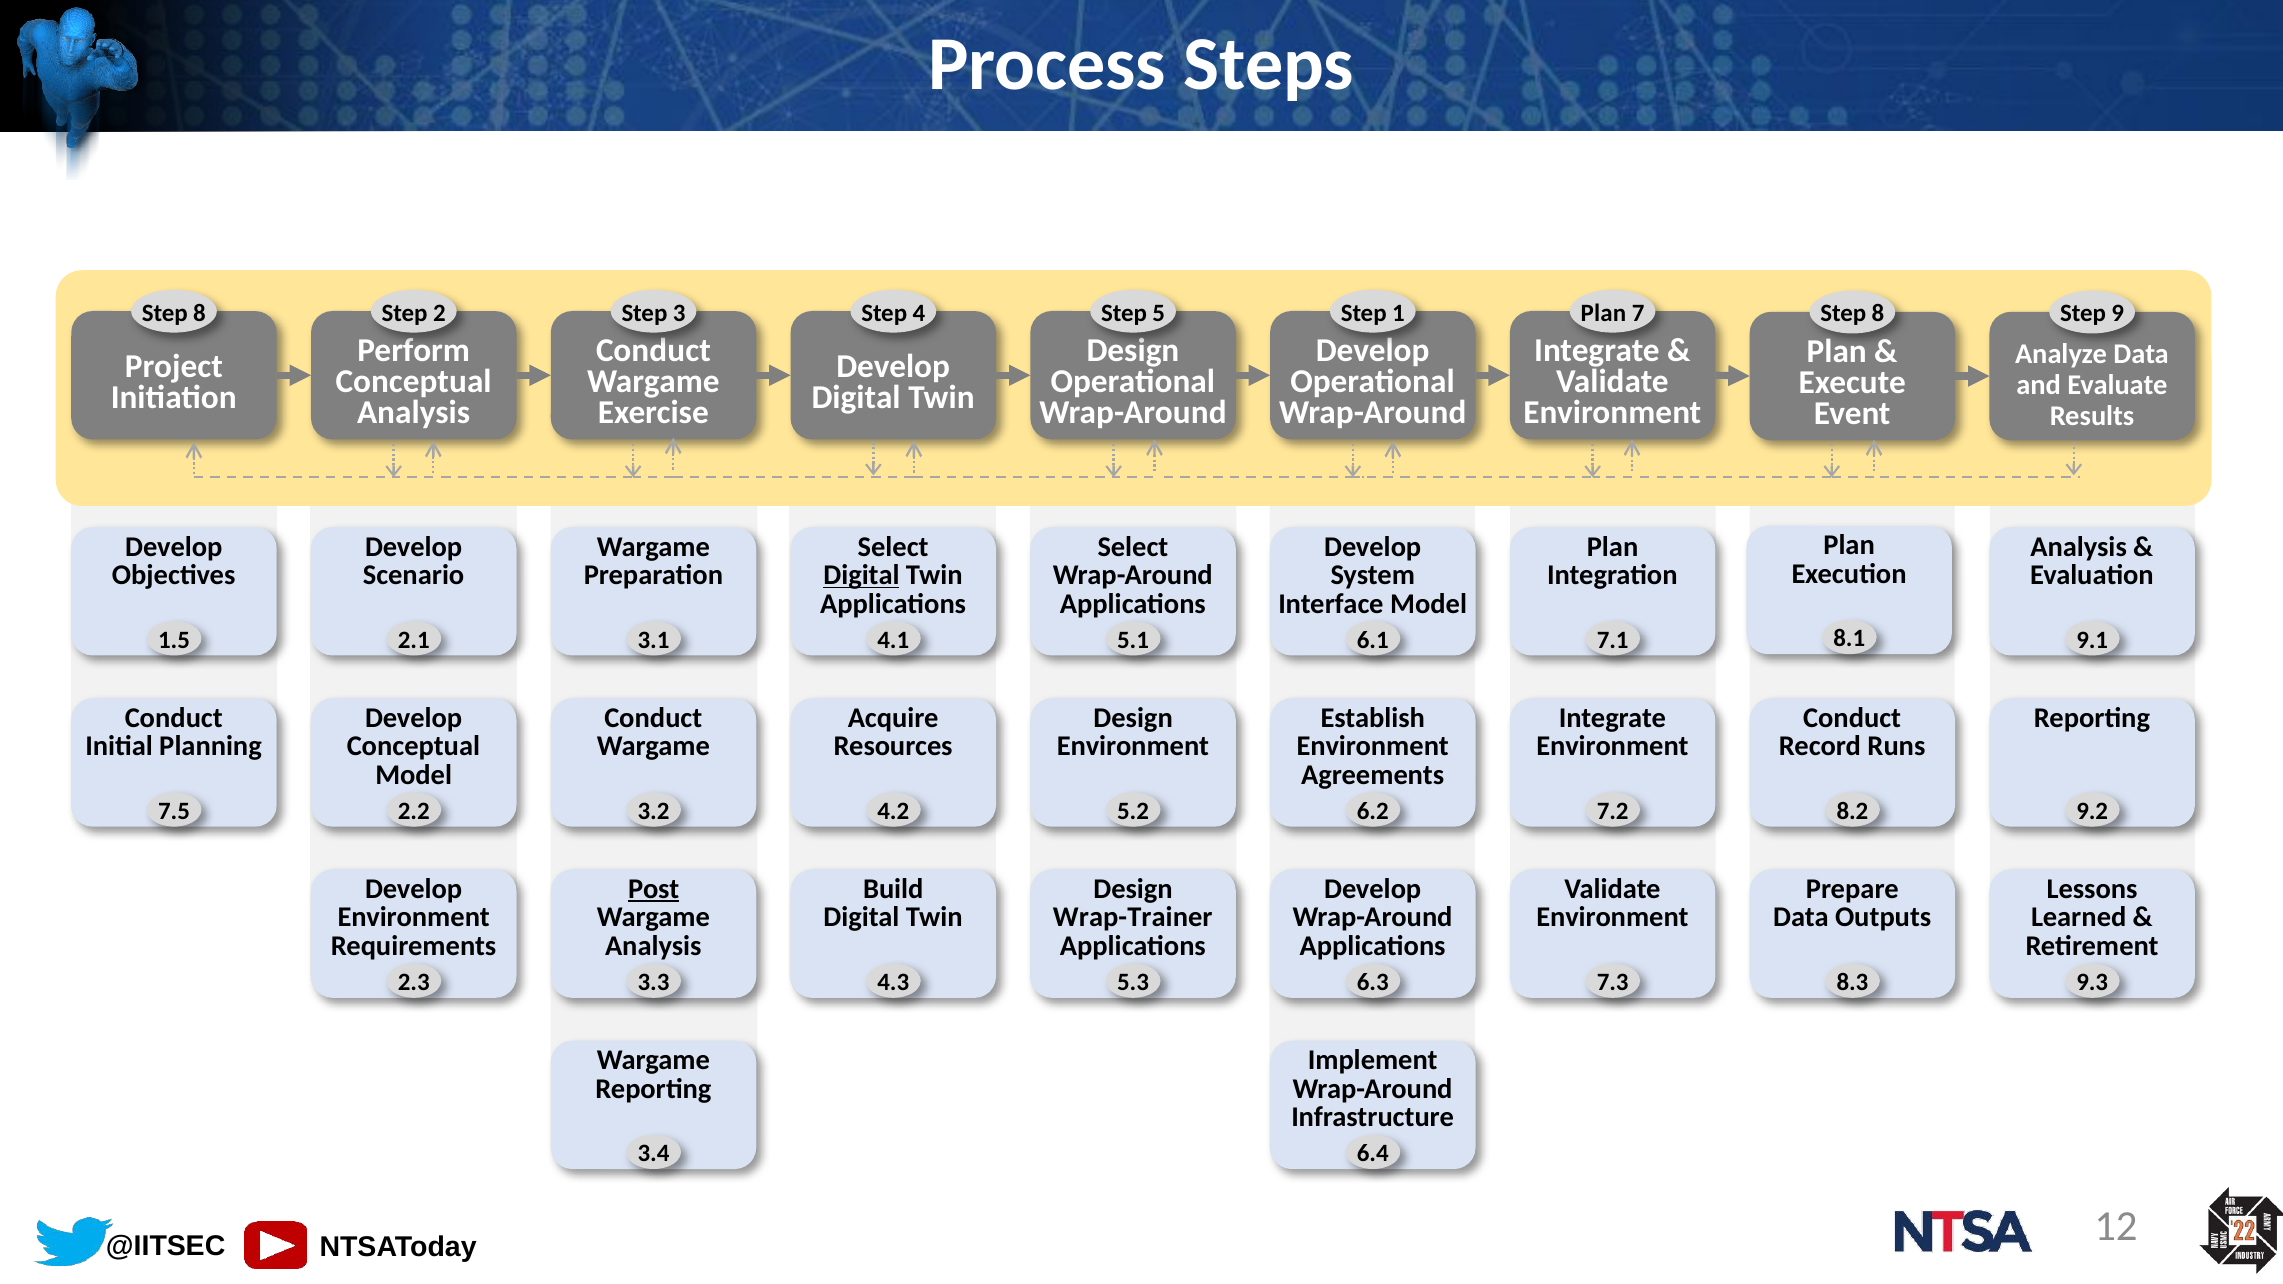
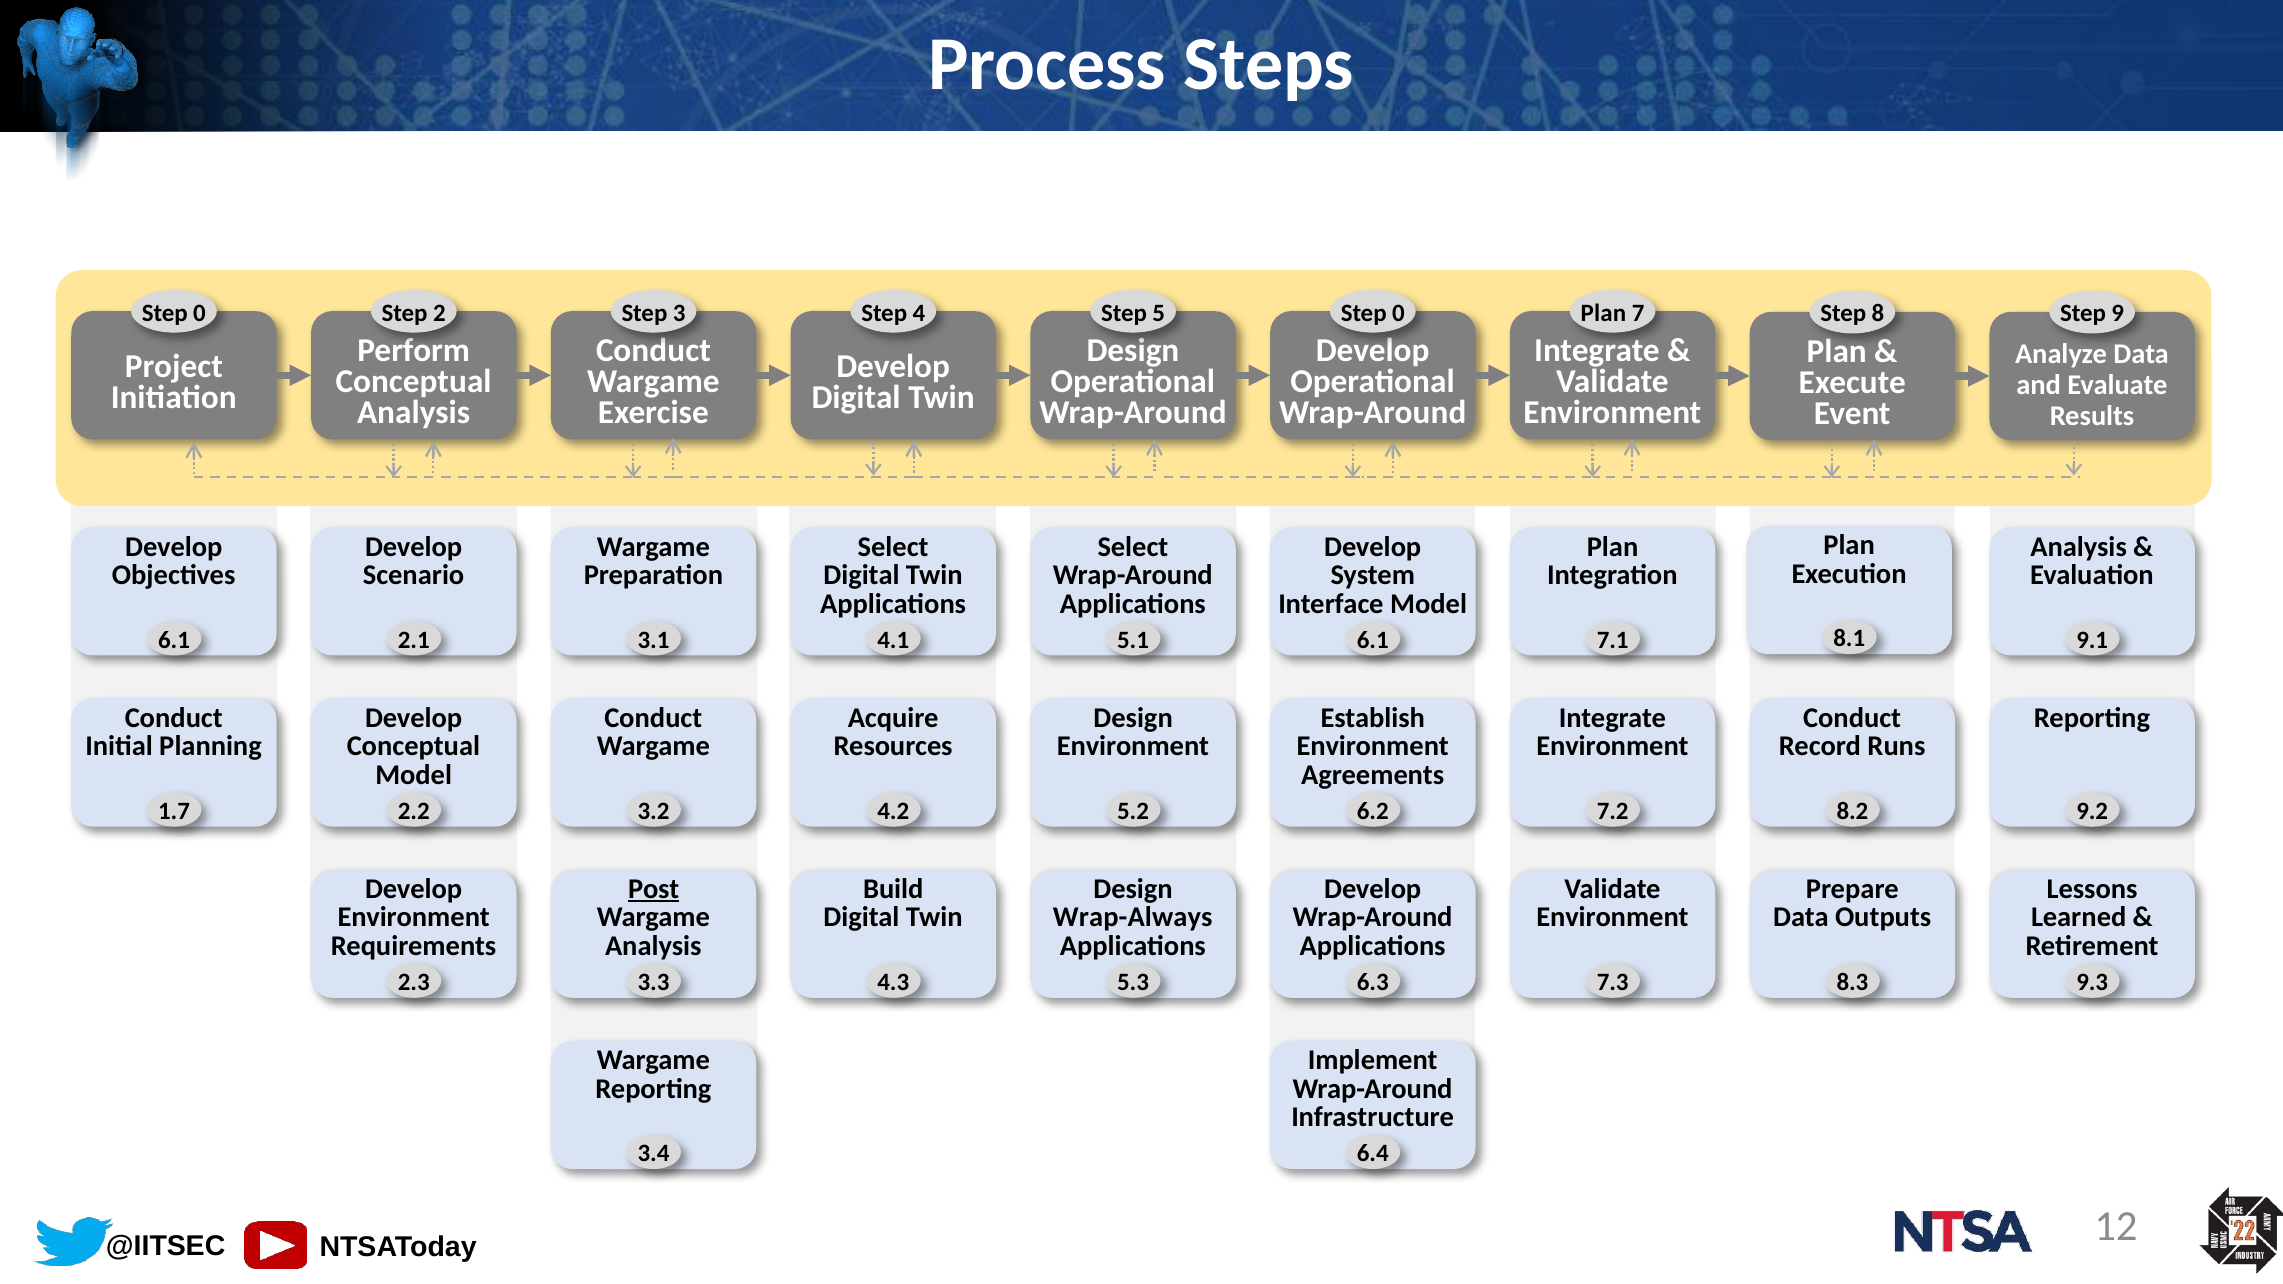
8 at (200, 313): 8 -> 0
1 at (1398, 313): 1 -> 0
Digital at (861, 575) underline: present -> none
1.5 at (174, 640): 1.5 -> 6.1
7.5: 7.5 -> 1.7
Wrap-Trainer: Wrap-Trainer -> Wrap-Always
